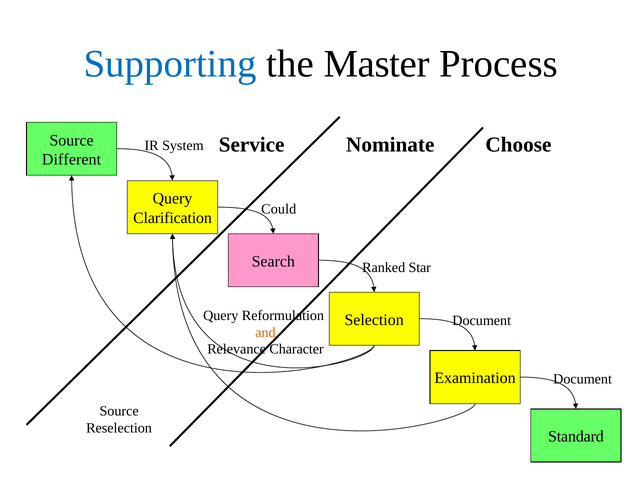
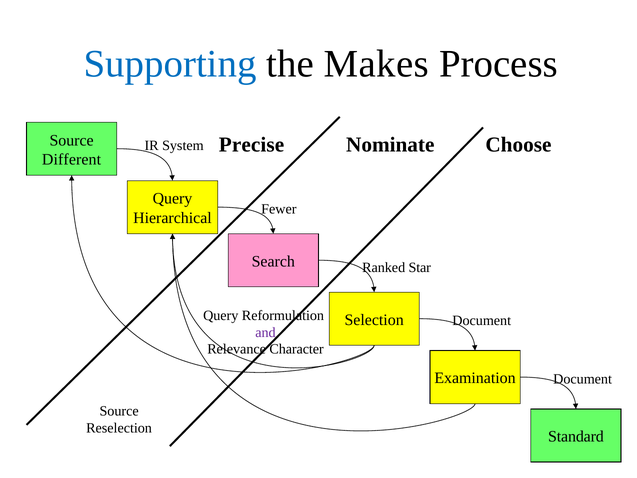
Master: Master -> Makes
Service: Service -> Precise
Could: Could -> Fewer
Clarification: Clarification -> Hierarchical
and colour: orange -> purple
